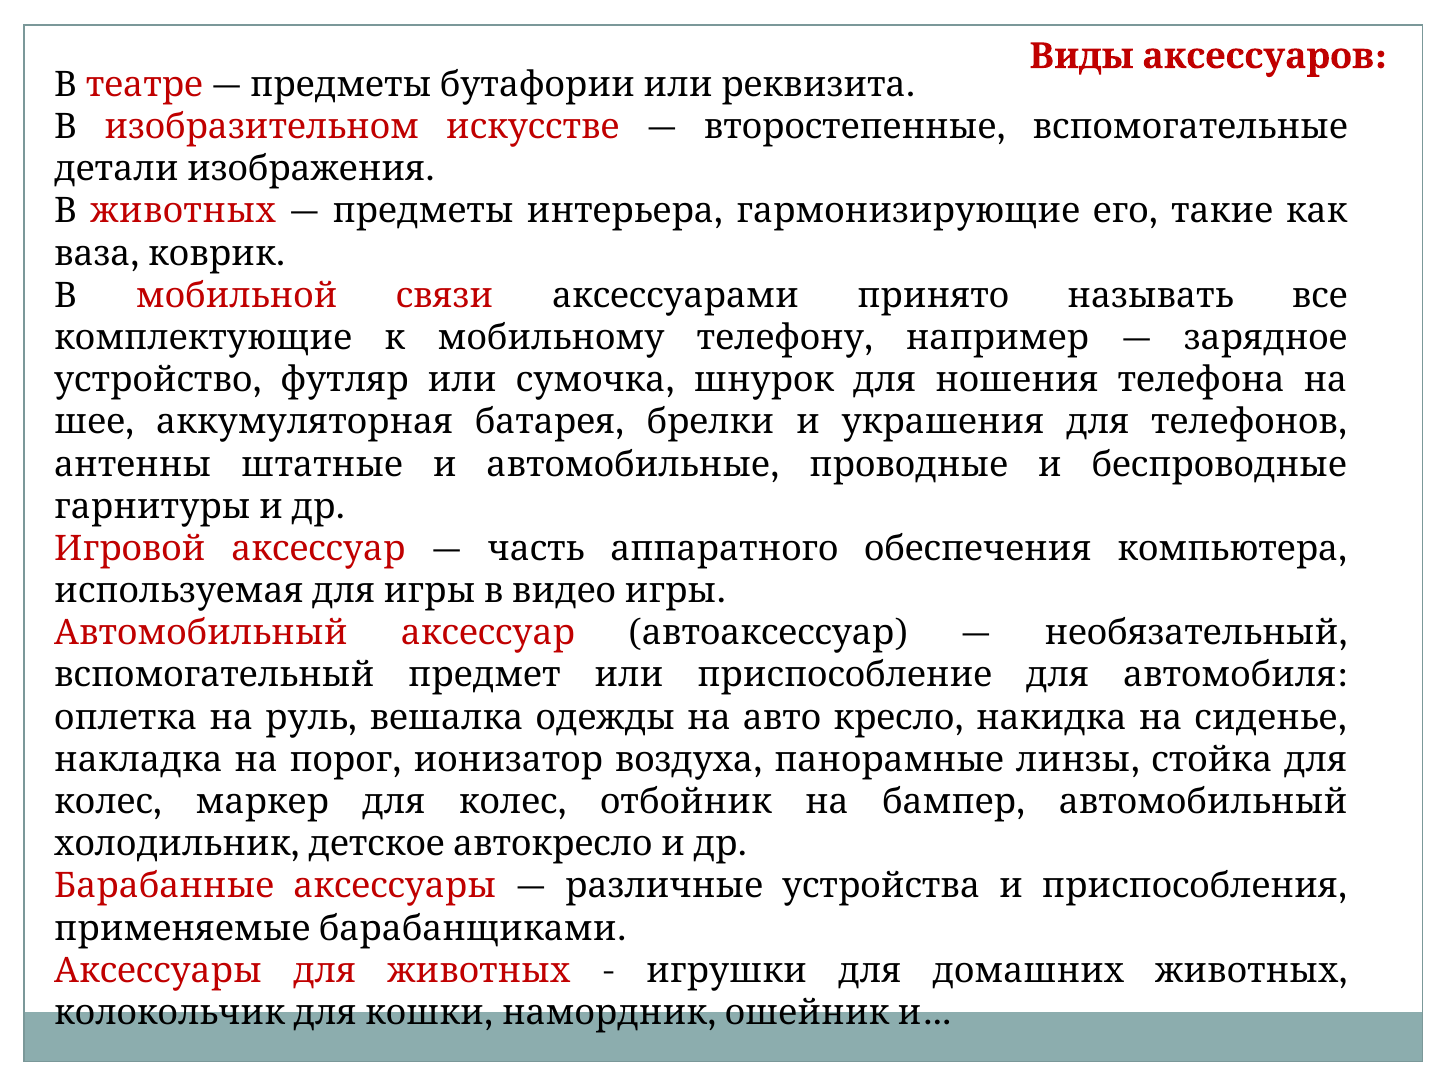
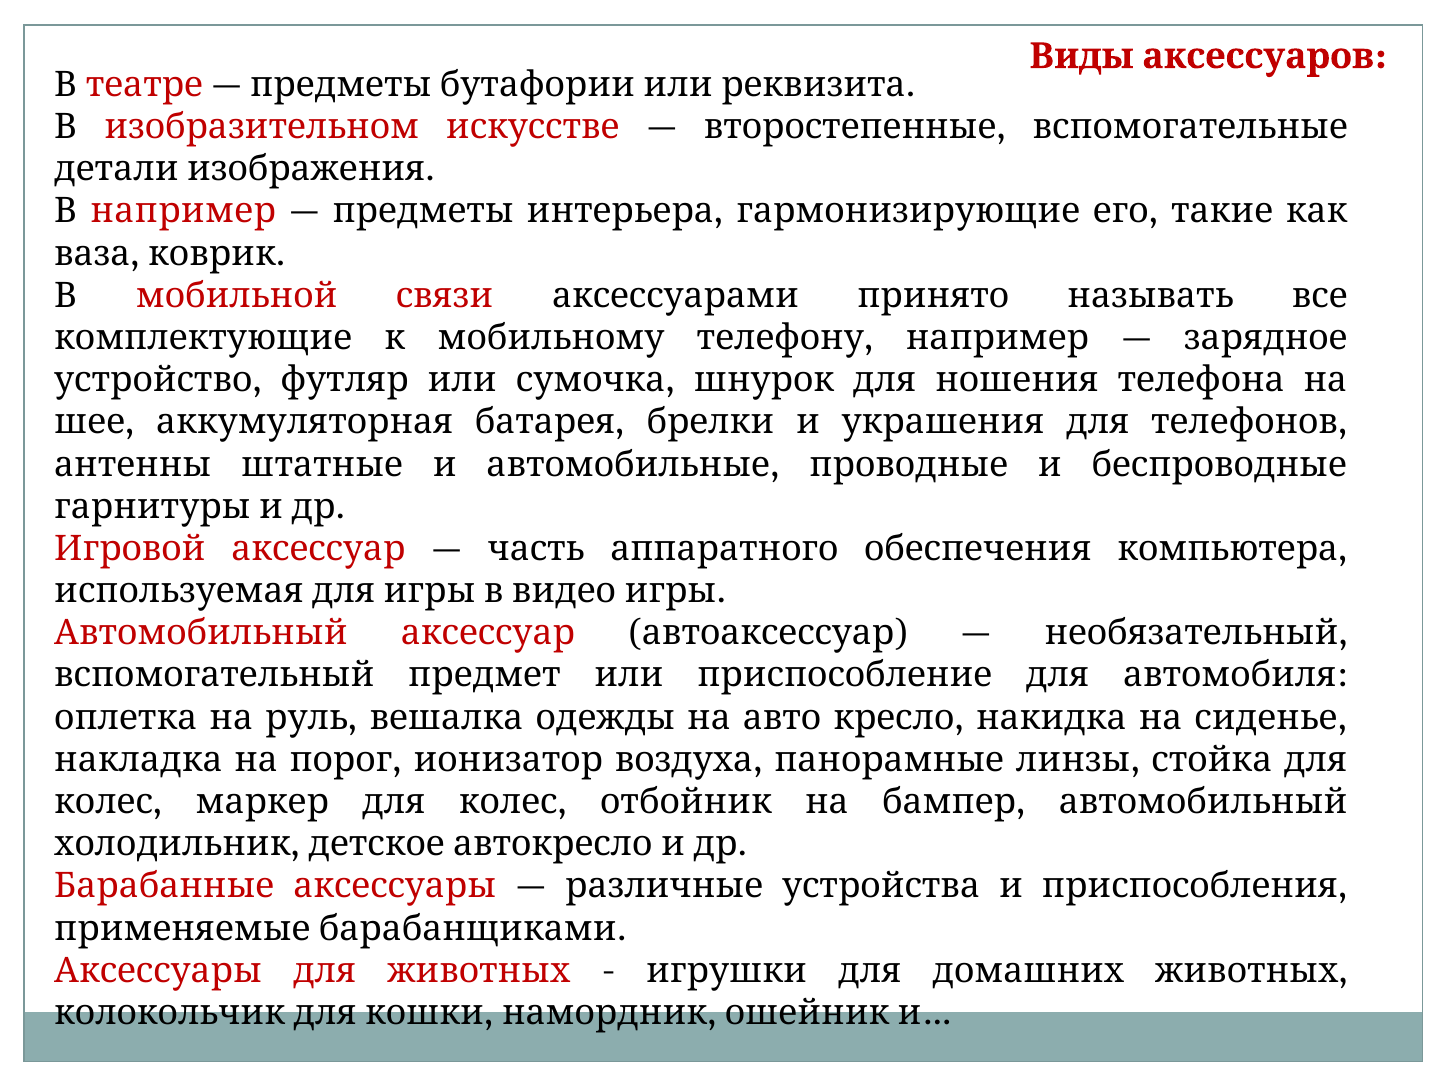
В животных: животных -> например
